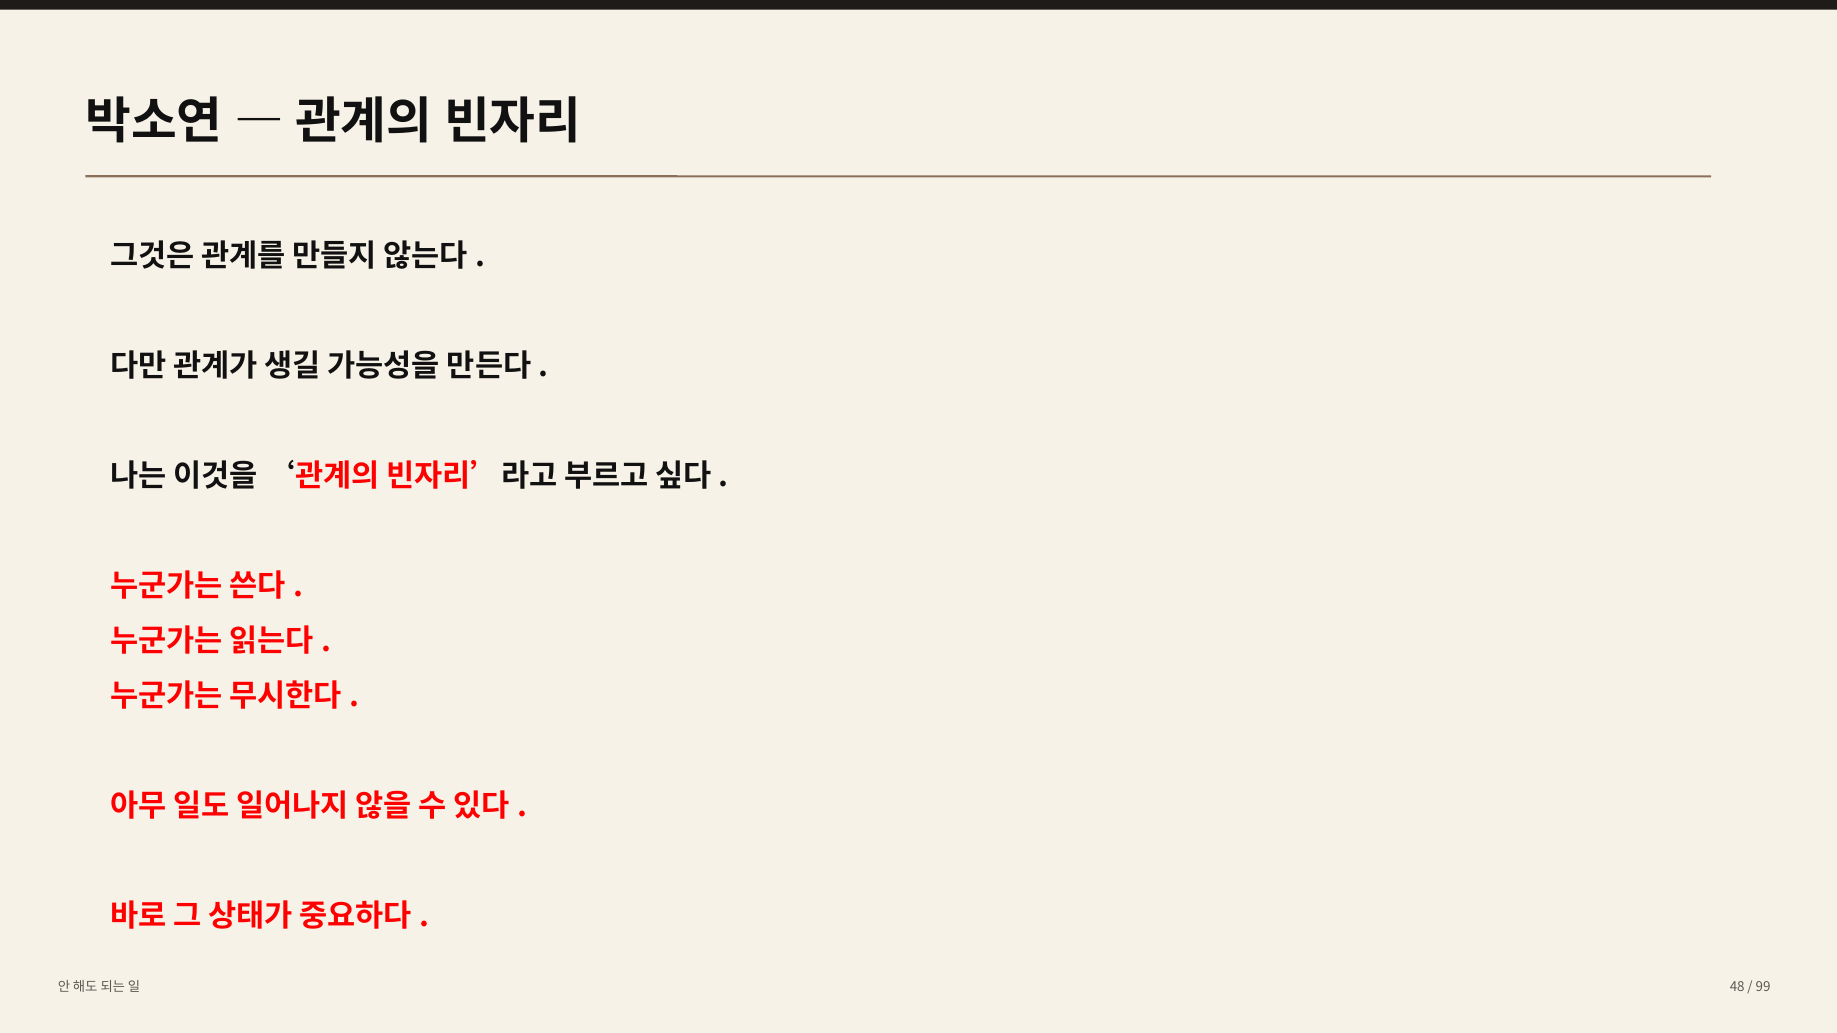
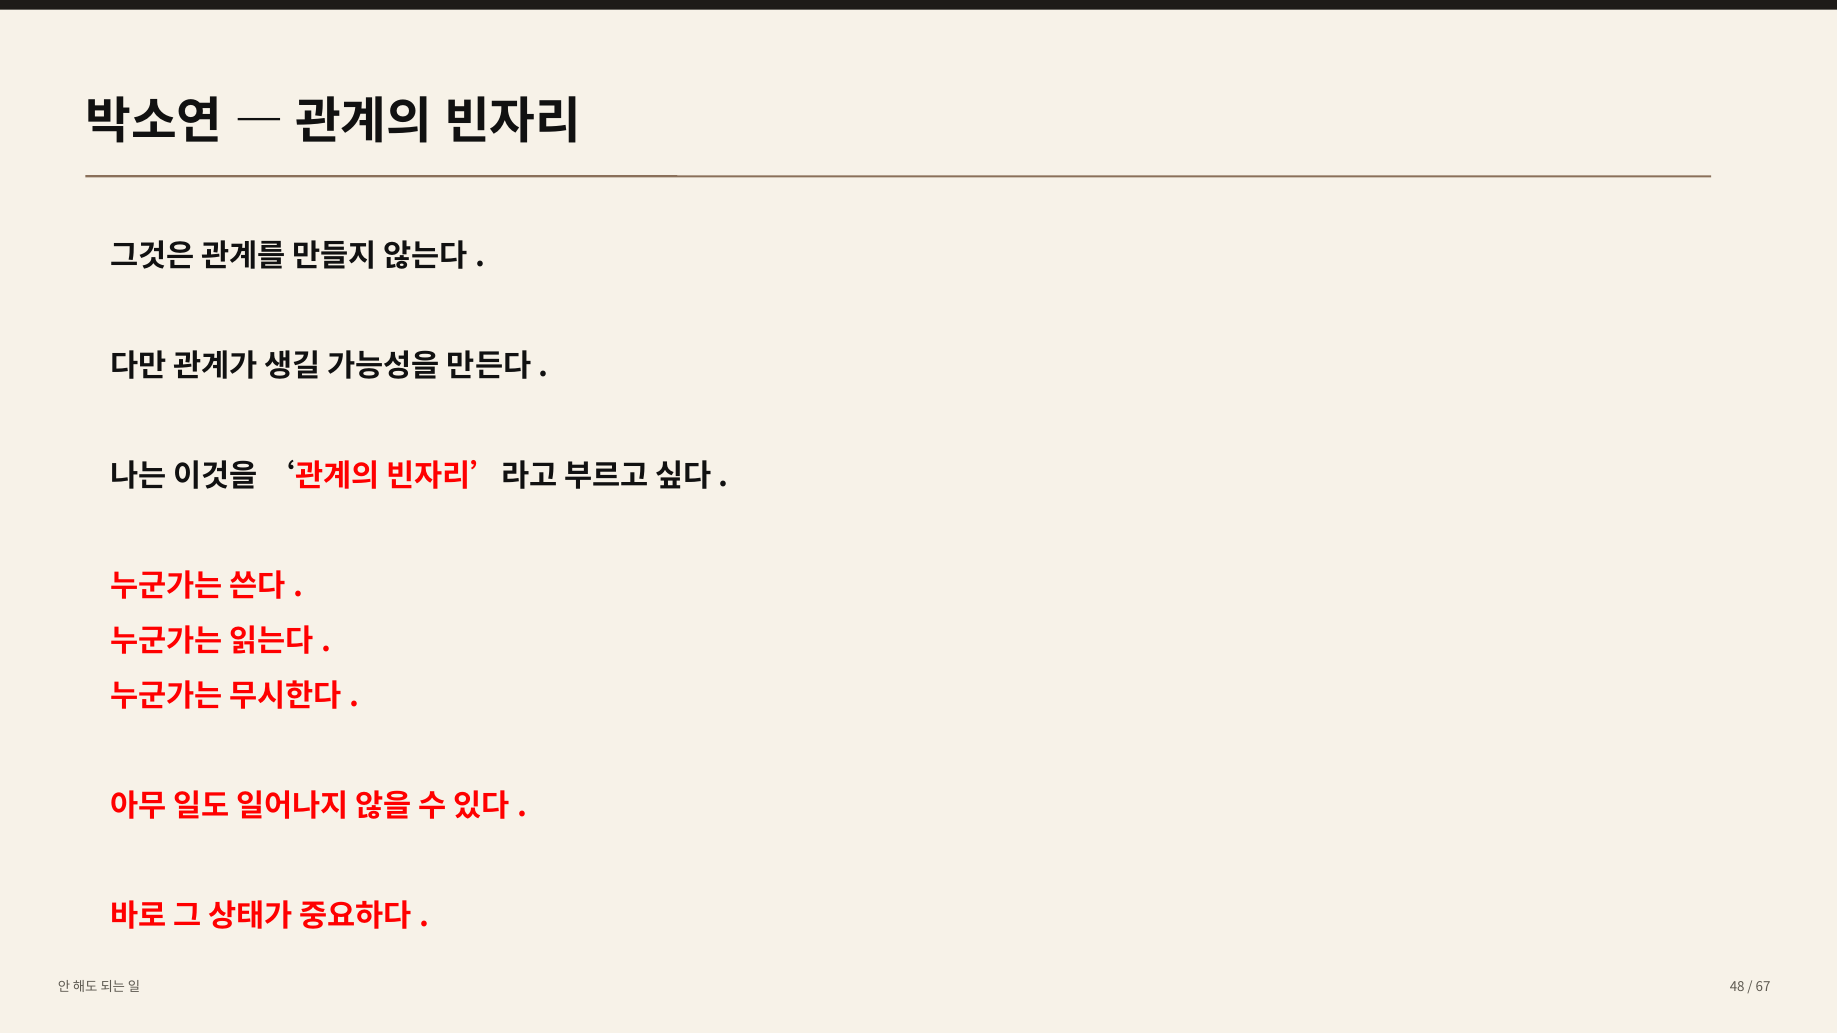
99: 99 -> 67
